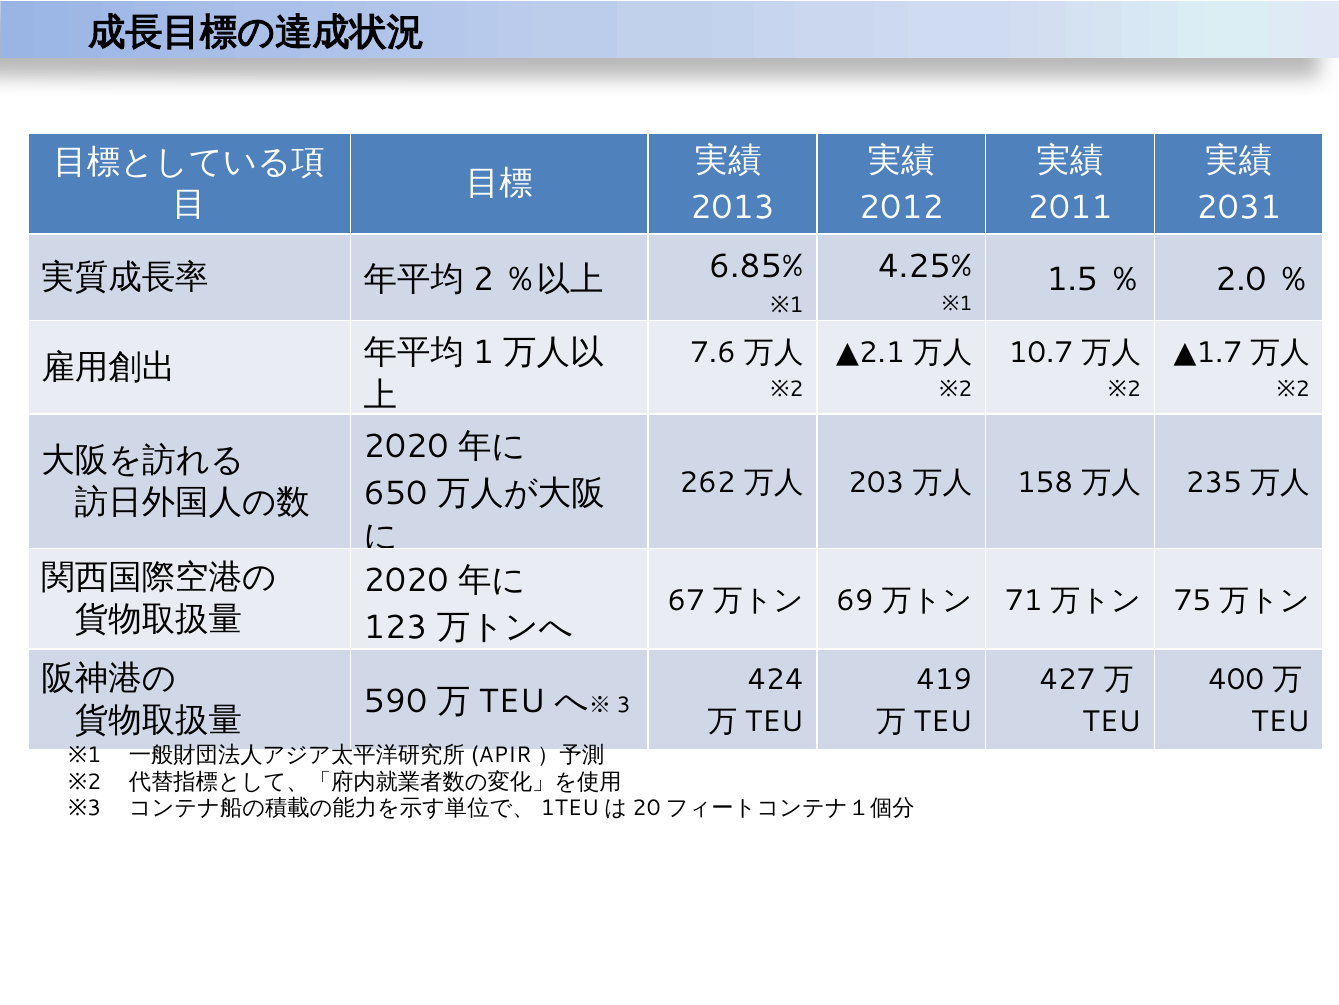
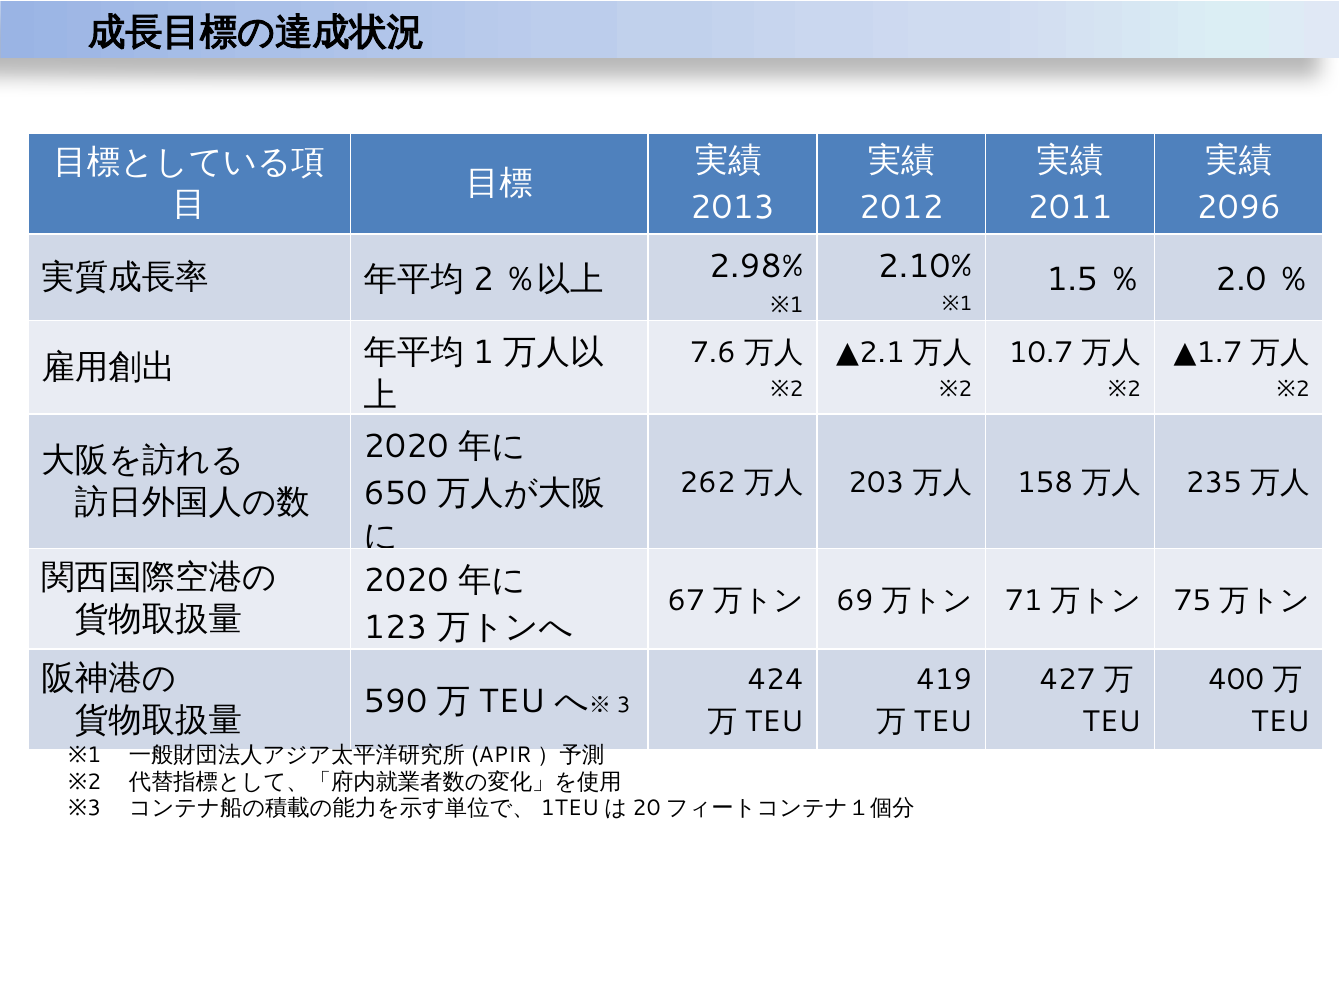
2031: 2031 -> 2096
4.25%: 4.25% -> 2.10%
6.85%: 6.85% -> 2.98%
